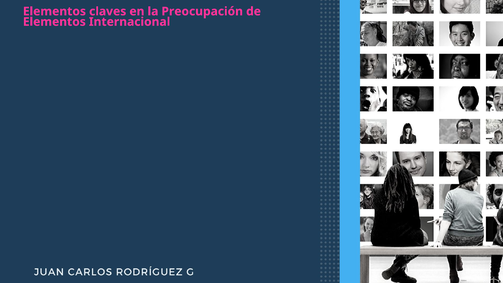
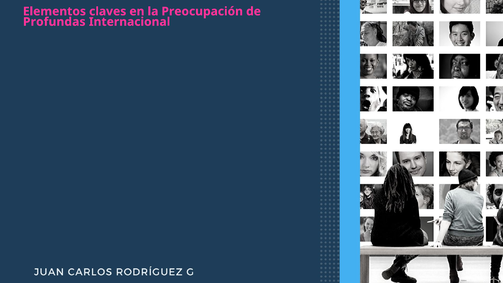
Elementos at (54, 22): Elementos -> Profundas
